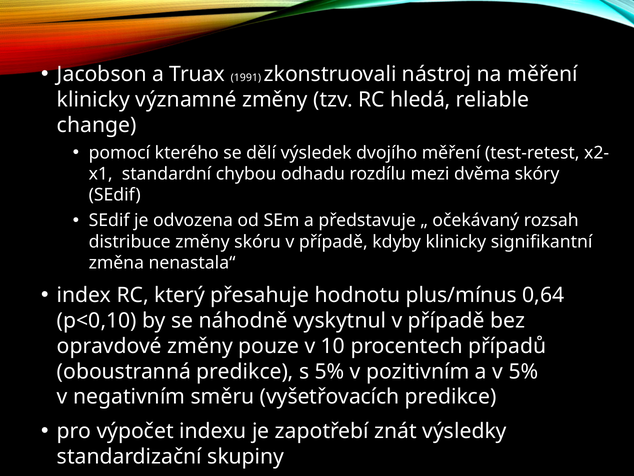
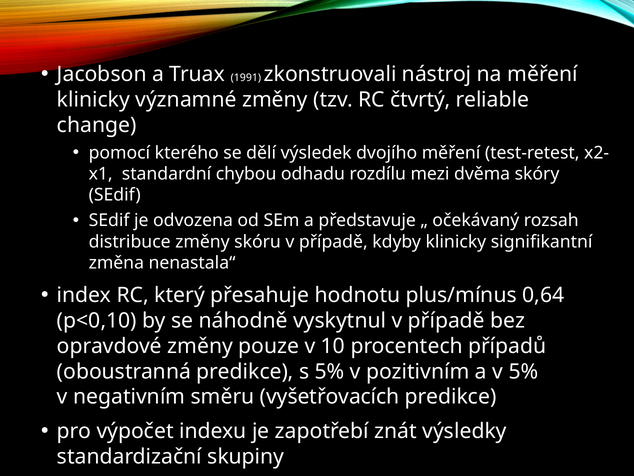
hledá: hledá -> čtvrtý
